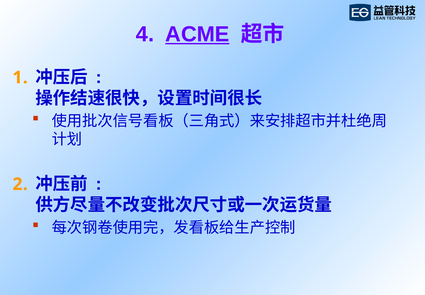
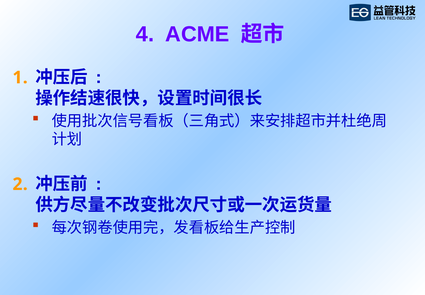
ACME underline: present -> none
